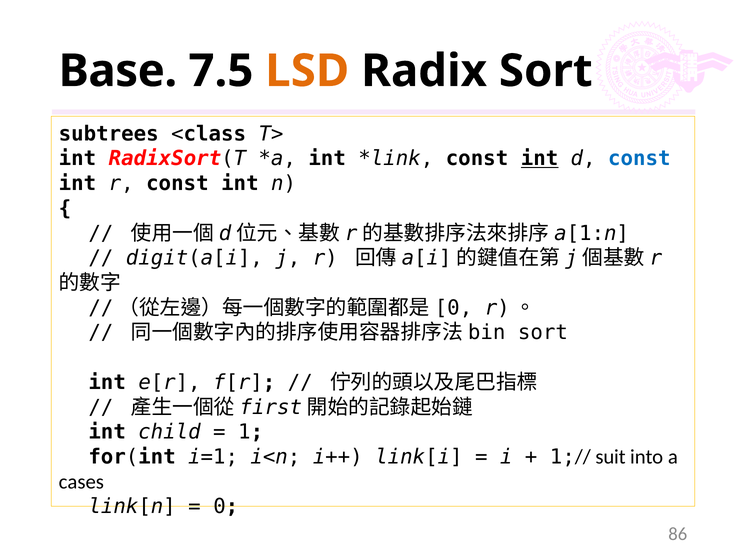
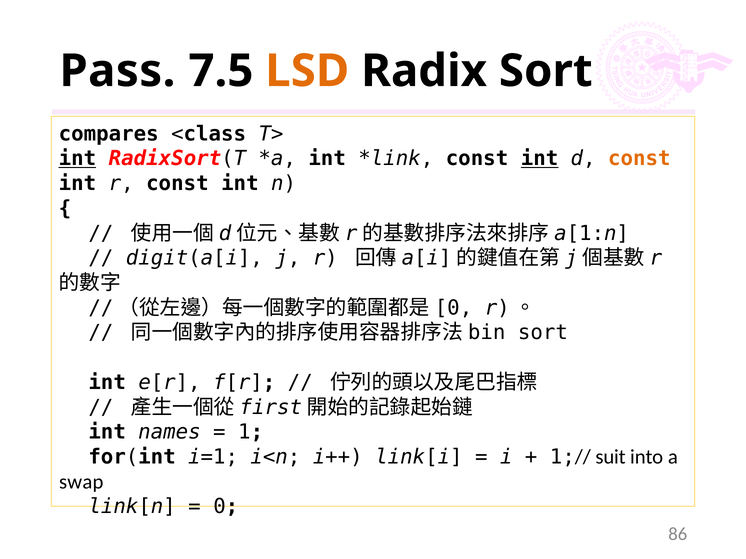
Base: Base -> Pass
subtrees: subtrees -> compares
int at (77, 159) underline: none -> present
const at (639, 159) colour: blue -> orange
child: child -> names
cases: cases -> swap
